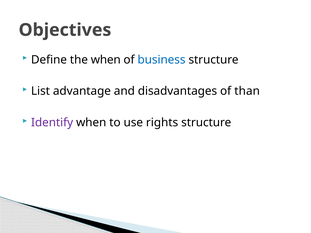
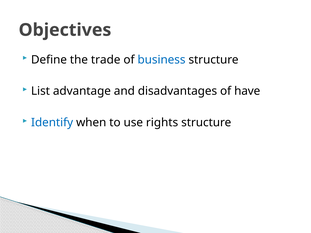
the when: when -> trade
than: than -> have
Identify colour: purple -> blue
